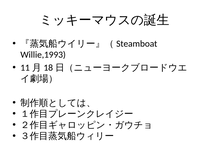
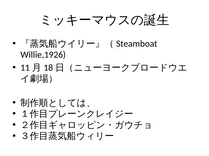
Willie,1993: Willie,1993 -> Willie,1926
